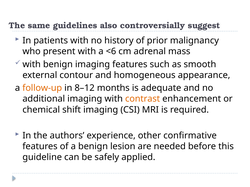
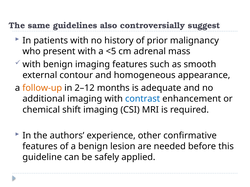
<6: <6 -> <5
8–12: 8–12 -> 2–12
contrast colour: orange -> blue
